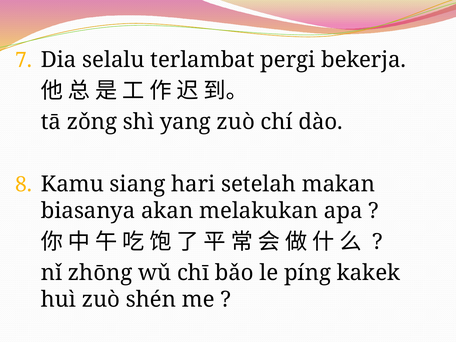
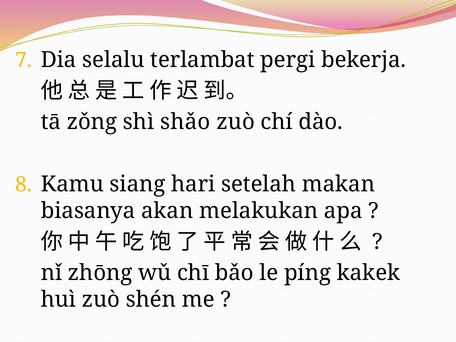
yang: yang -> shǎo
